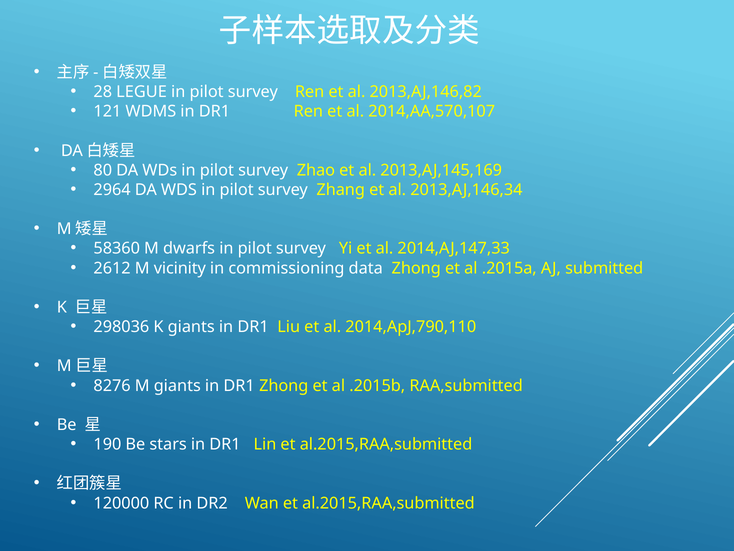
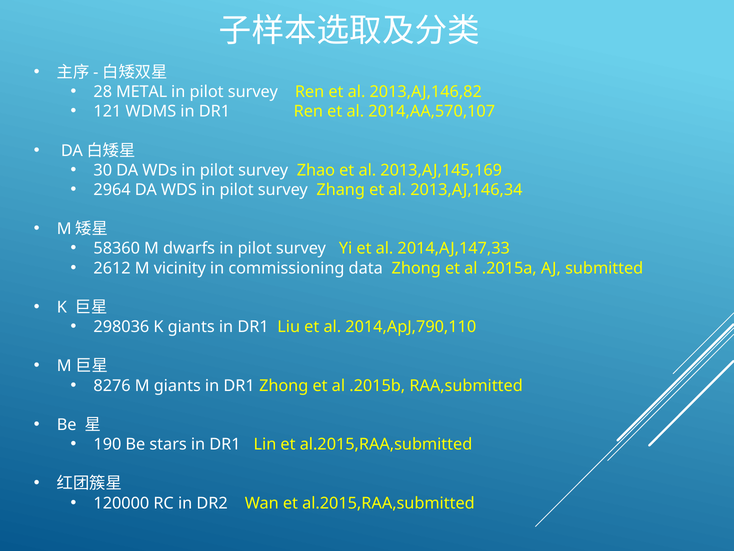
LEGUE: LEGUE -> METAL
80: 80 -> 30
